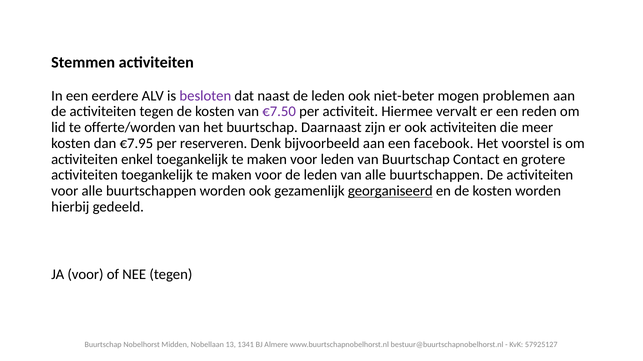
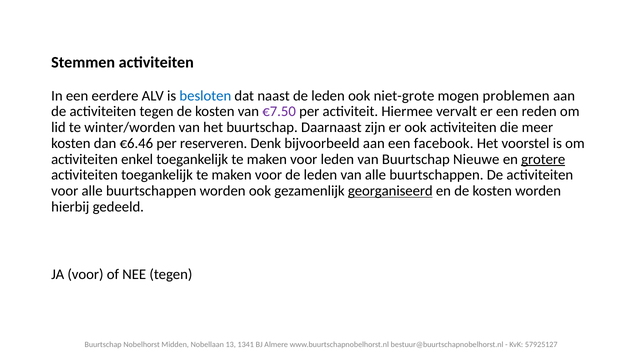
besloten colour: purple -> blue
niet-beter: niet-beter -> niet-grote
offerte/worden: offerte/worden -> winter/worden
€7.95: €7.95 -> €6.46
Contact: Contact -> Nieuwe
grotere underline: none -> present
